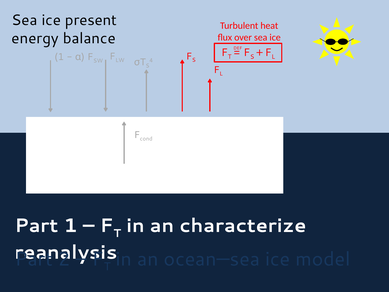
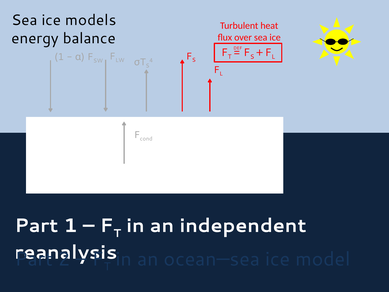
present: present -> models
characterize: characterize -> independent
